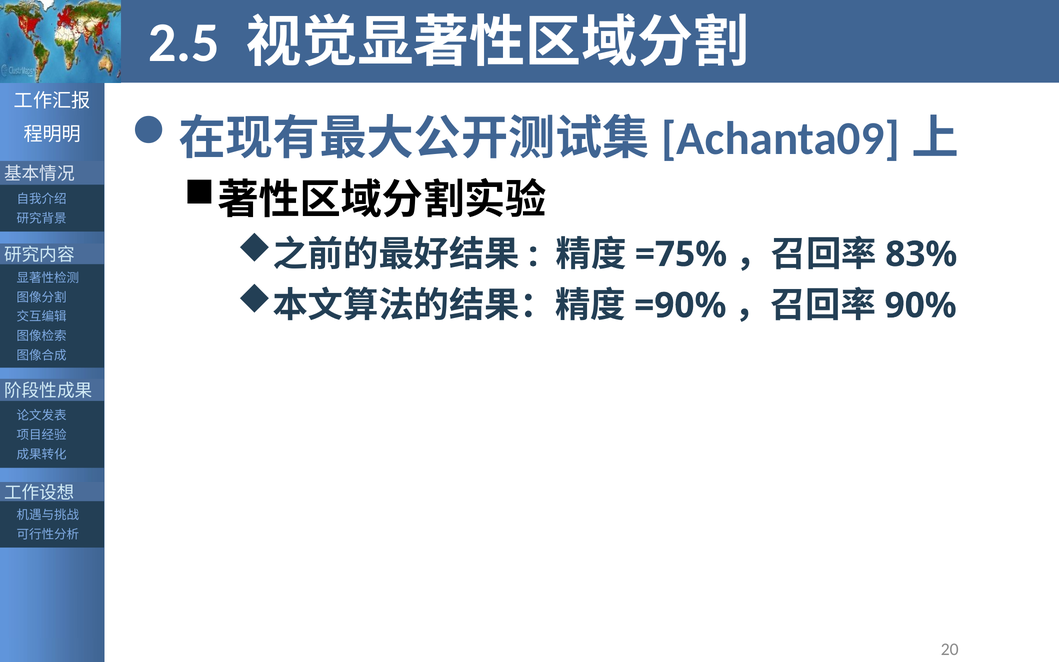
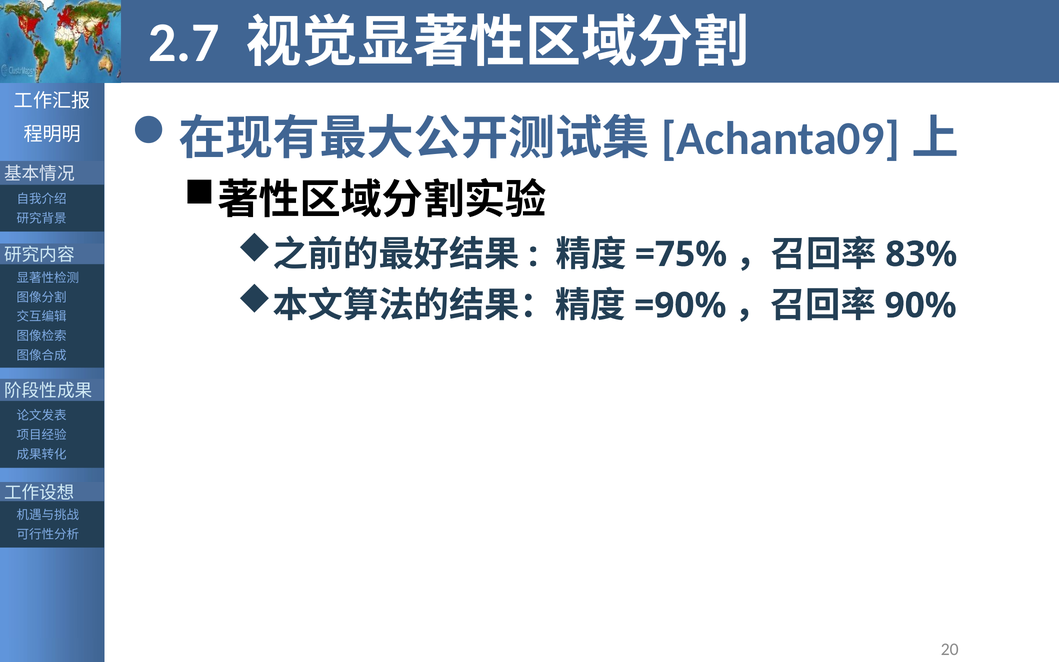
2.5: 2.5 -> 2.7
